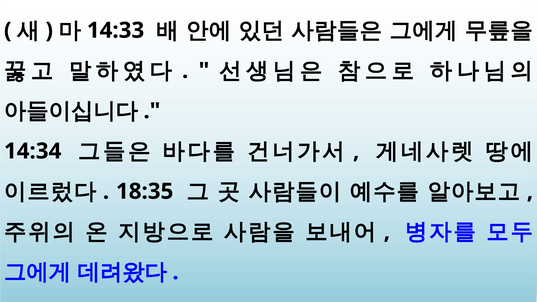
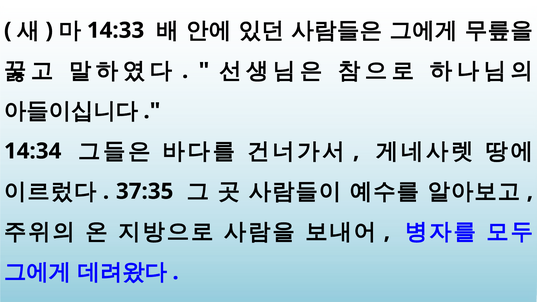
18:35: 18:35 -> 37:35
